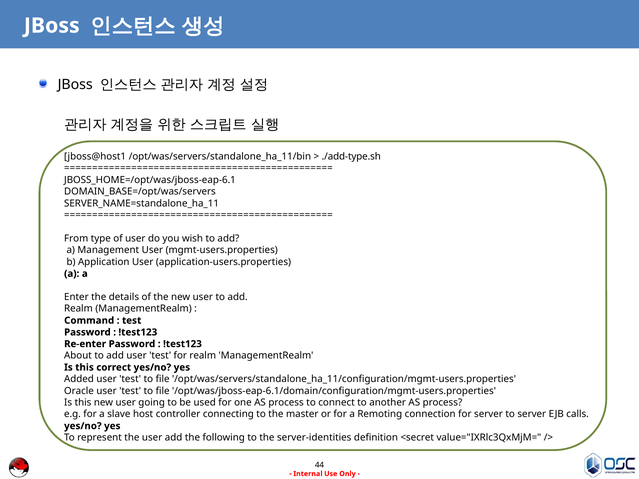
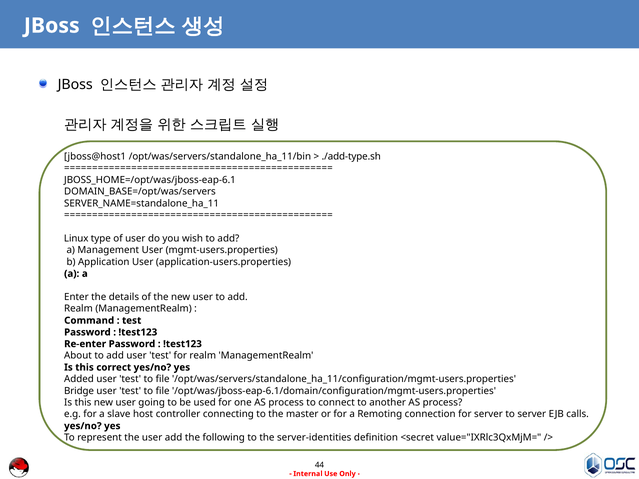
From: From -> Linux
Oracle: Oracle -> Bridge
